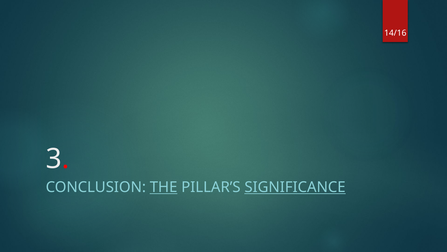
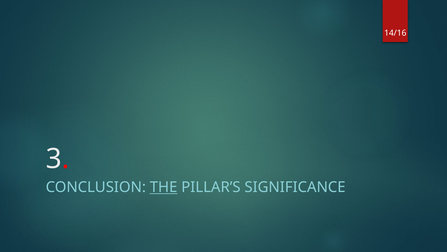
SIGNIFICANCE underline: present -> none
